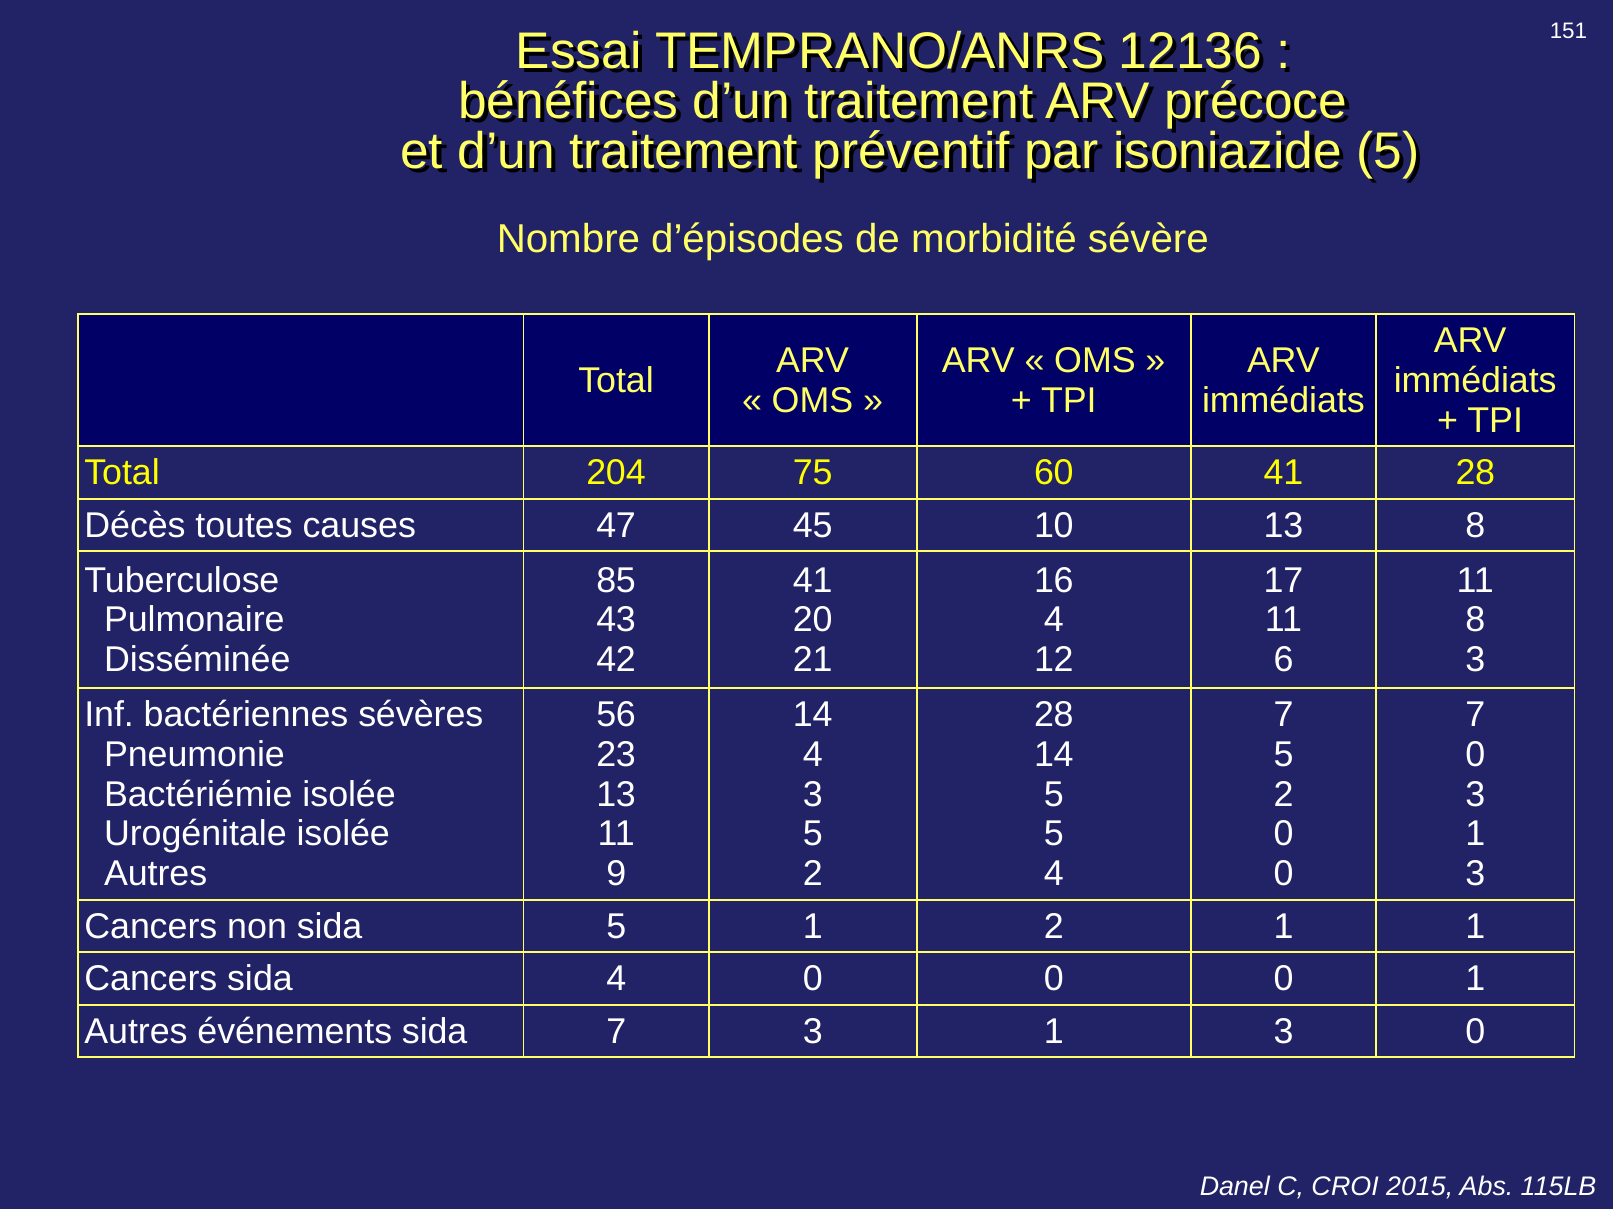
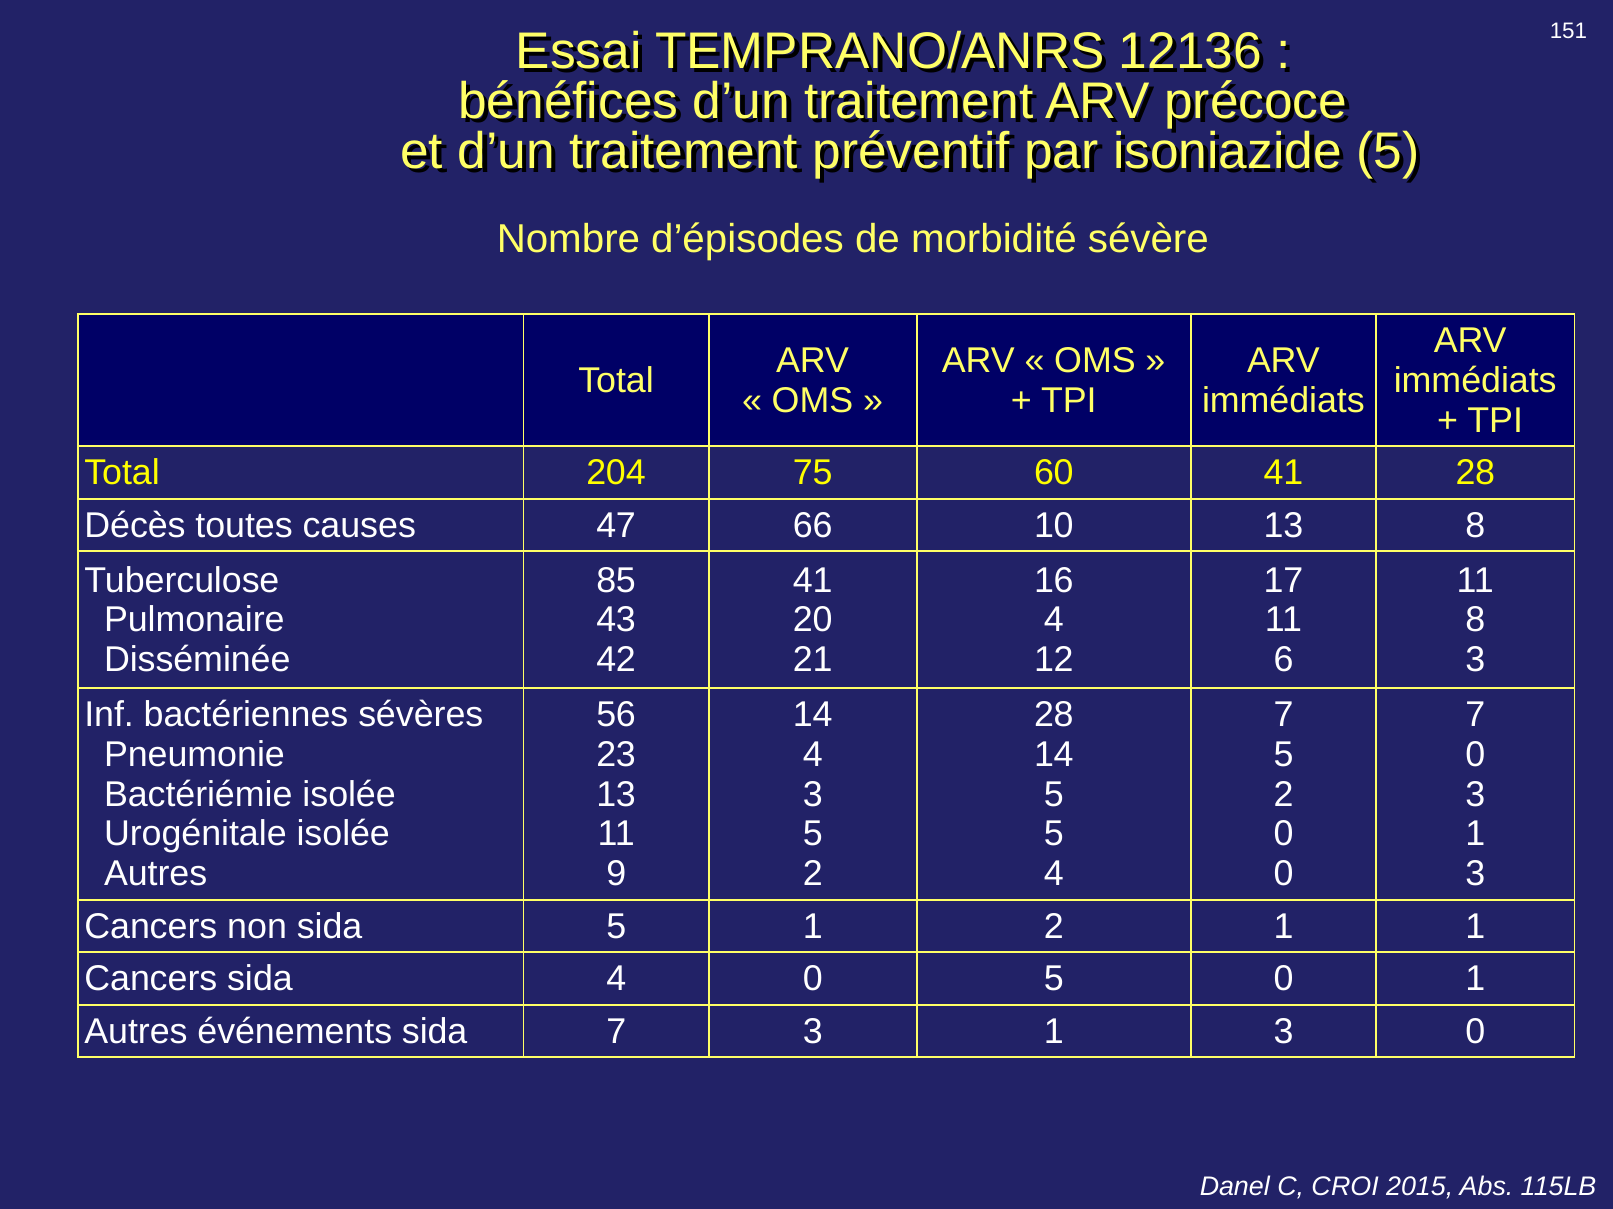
45: 45 -> 66
4 0 0: 0 -> 5
